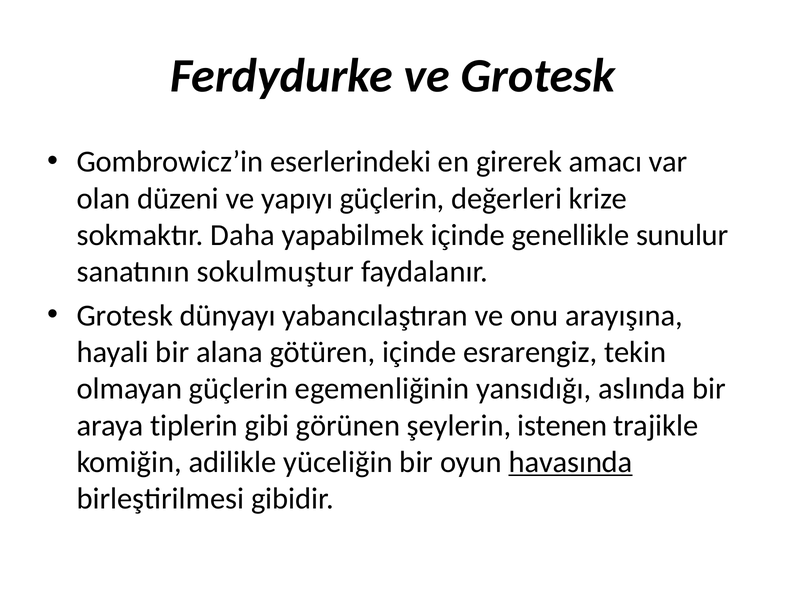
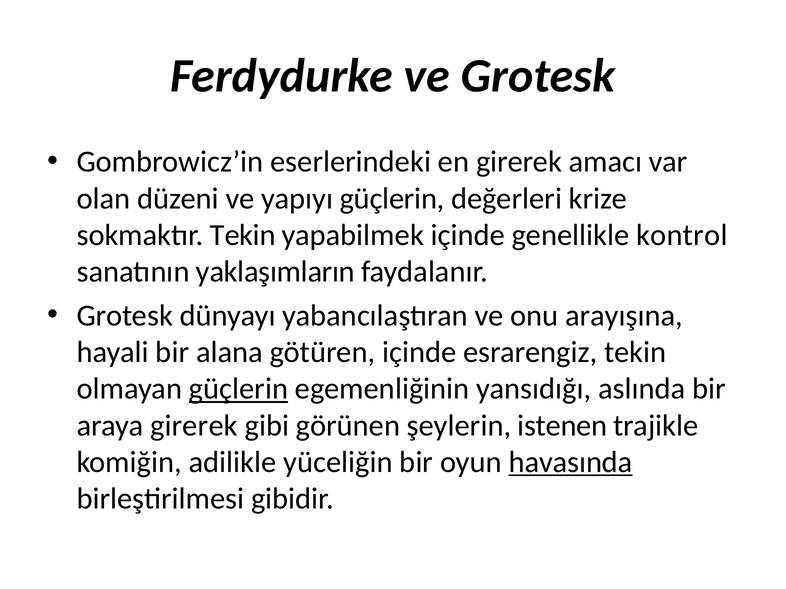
sokmaktır Daha: Daha -> Tekin
sunulur: sunulur -> kontrol
sokulmuştur: sokulmuştur -> yaklaşımların
güçlerin at (239, 389) underline: none -> present
araya tiplerin: tiplerin -> girerek
